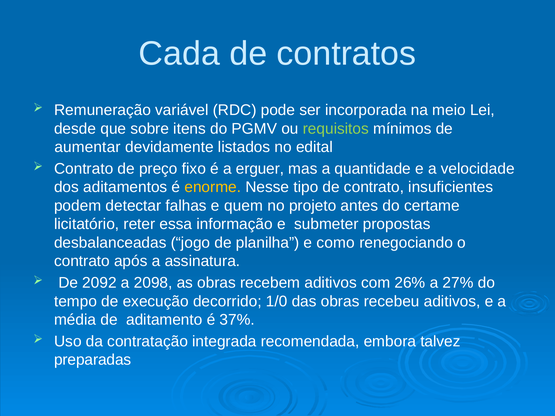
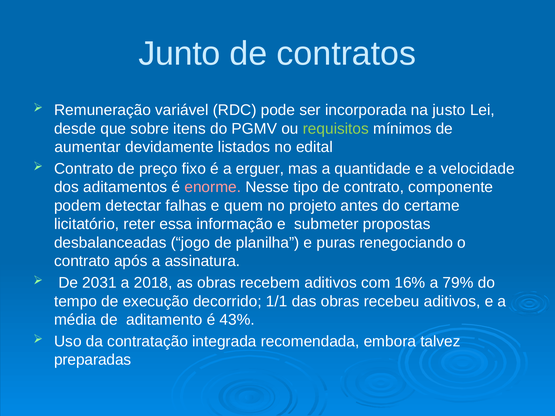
Cada: Cada -> Junto
meio: meio -> justo
enorme colour: yellow -> pink
insuficientes: insuficientes -> componente
como: como -> puras
2092: 2092 -> 2031
2098: 2098 -> 2018
26%: 26% -> 16%
27%: 27% -> 79%
1/0: 1/0 -> 1/1
37%: 37% -> 43%
